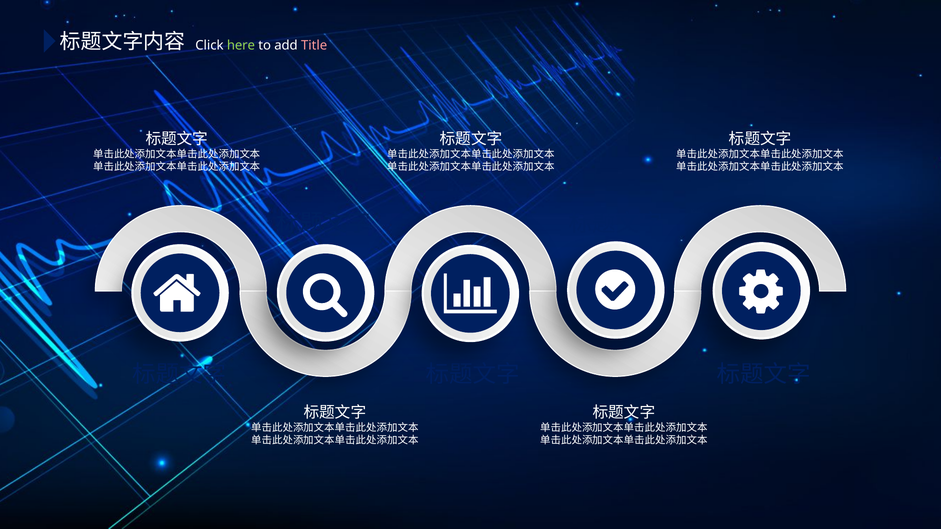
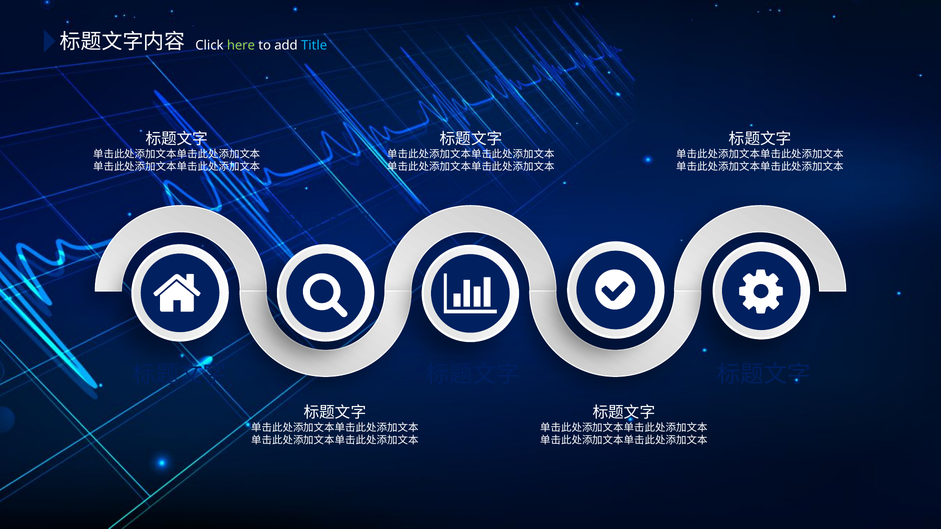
Title colour: pink -> light blue
